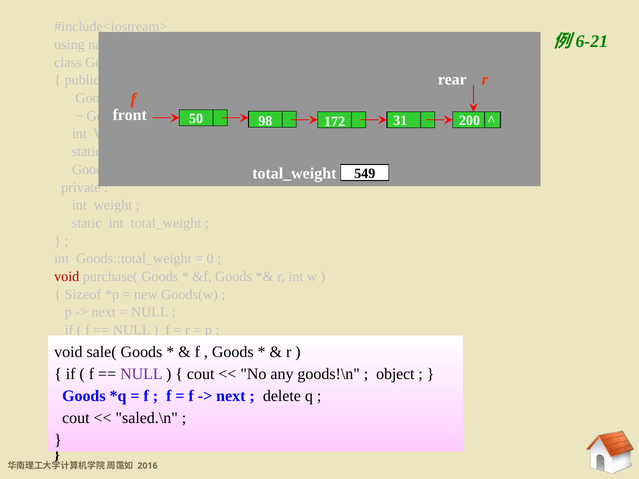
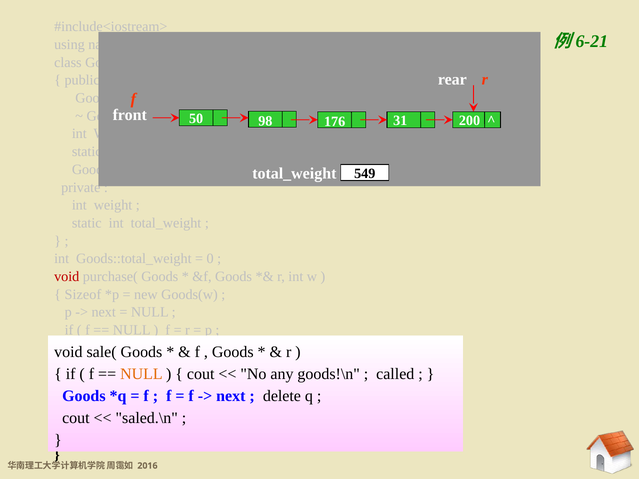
172: 172 -> 176
NULL at (141, 374) colour: purple -> orange
object: object -> called
